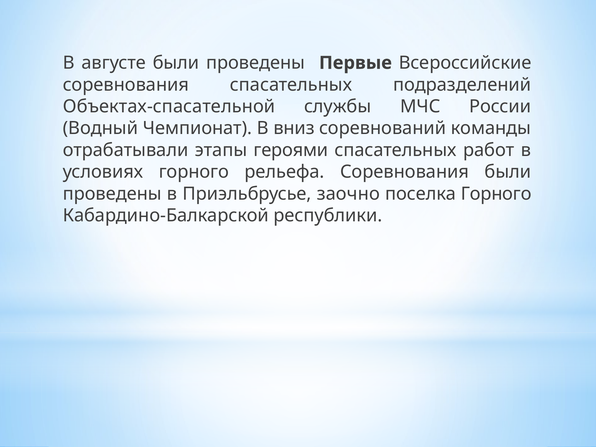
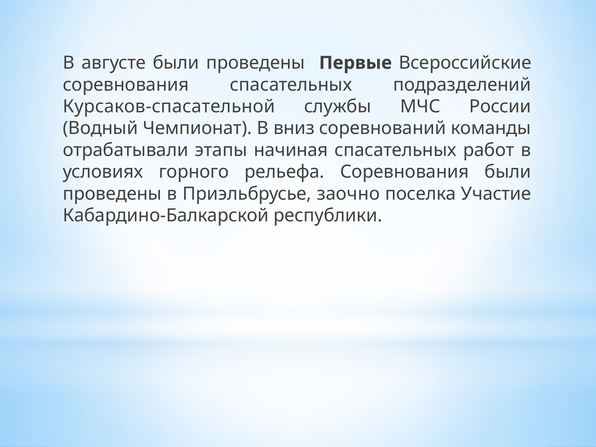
Объектах-спасательной: Объектах-спасательной -> Курсаков-спасательной
героями: героями -> начиная
поселка Горного: Горного -> Участие
